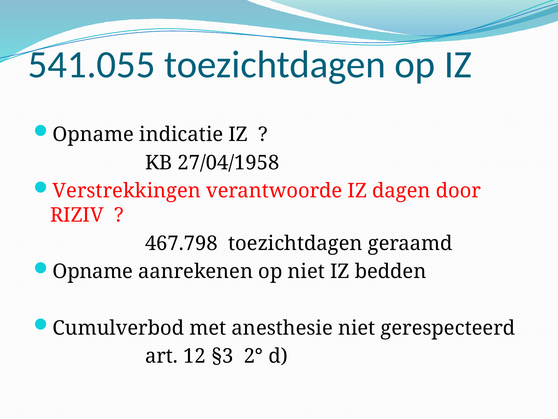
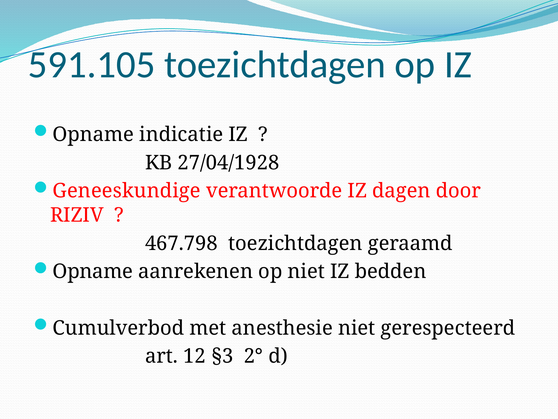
541.055: 541.055 -> 591.105
27/04/1958: 27/04/1958 -> 27/04/1928
Verstrekkingen: Verstrekkingen -> Geneeskundige
